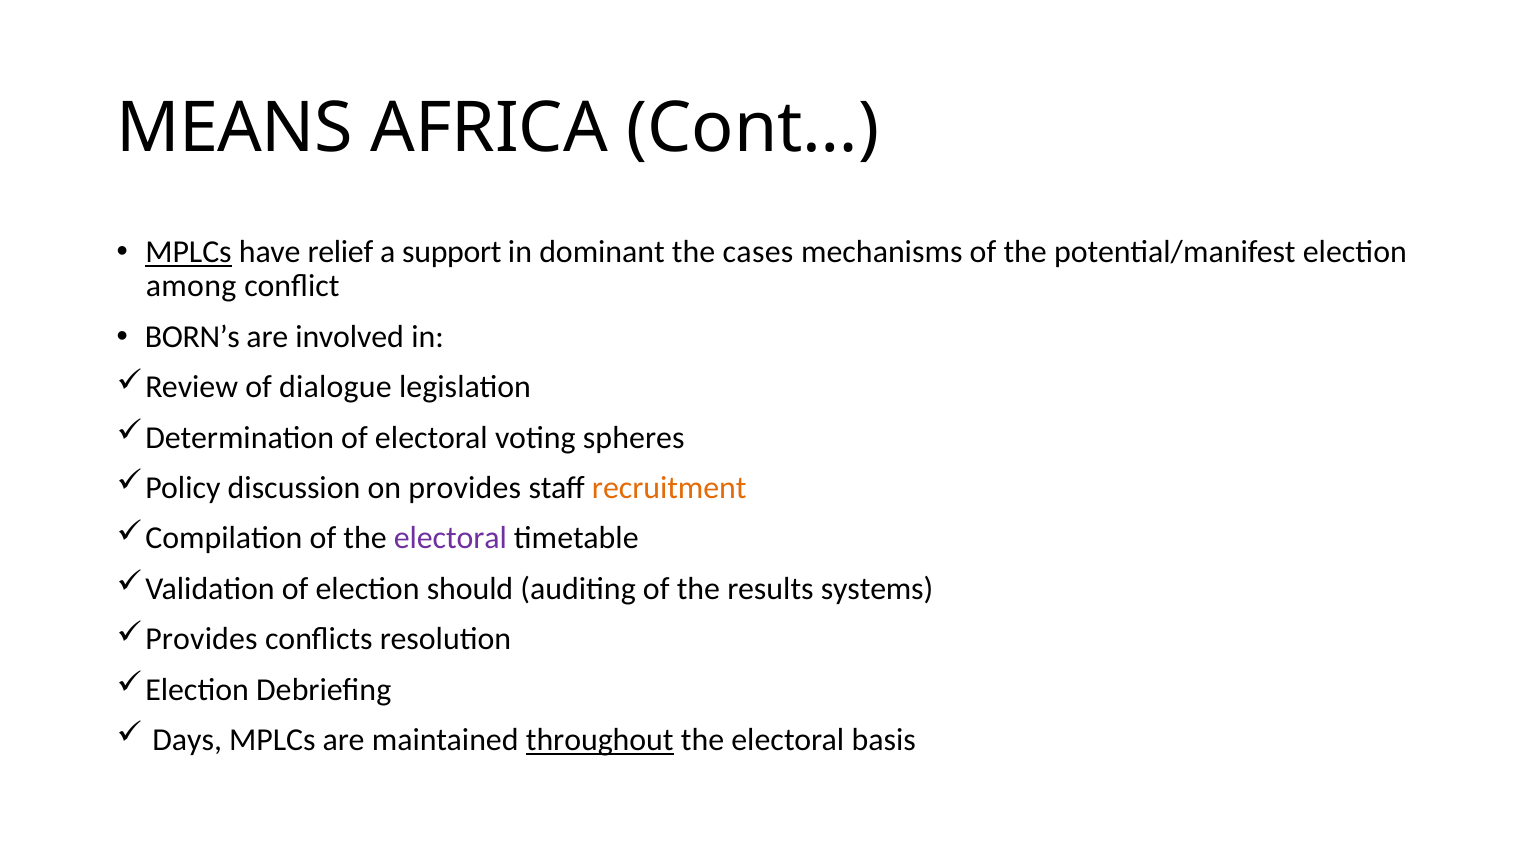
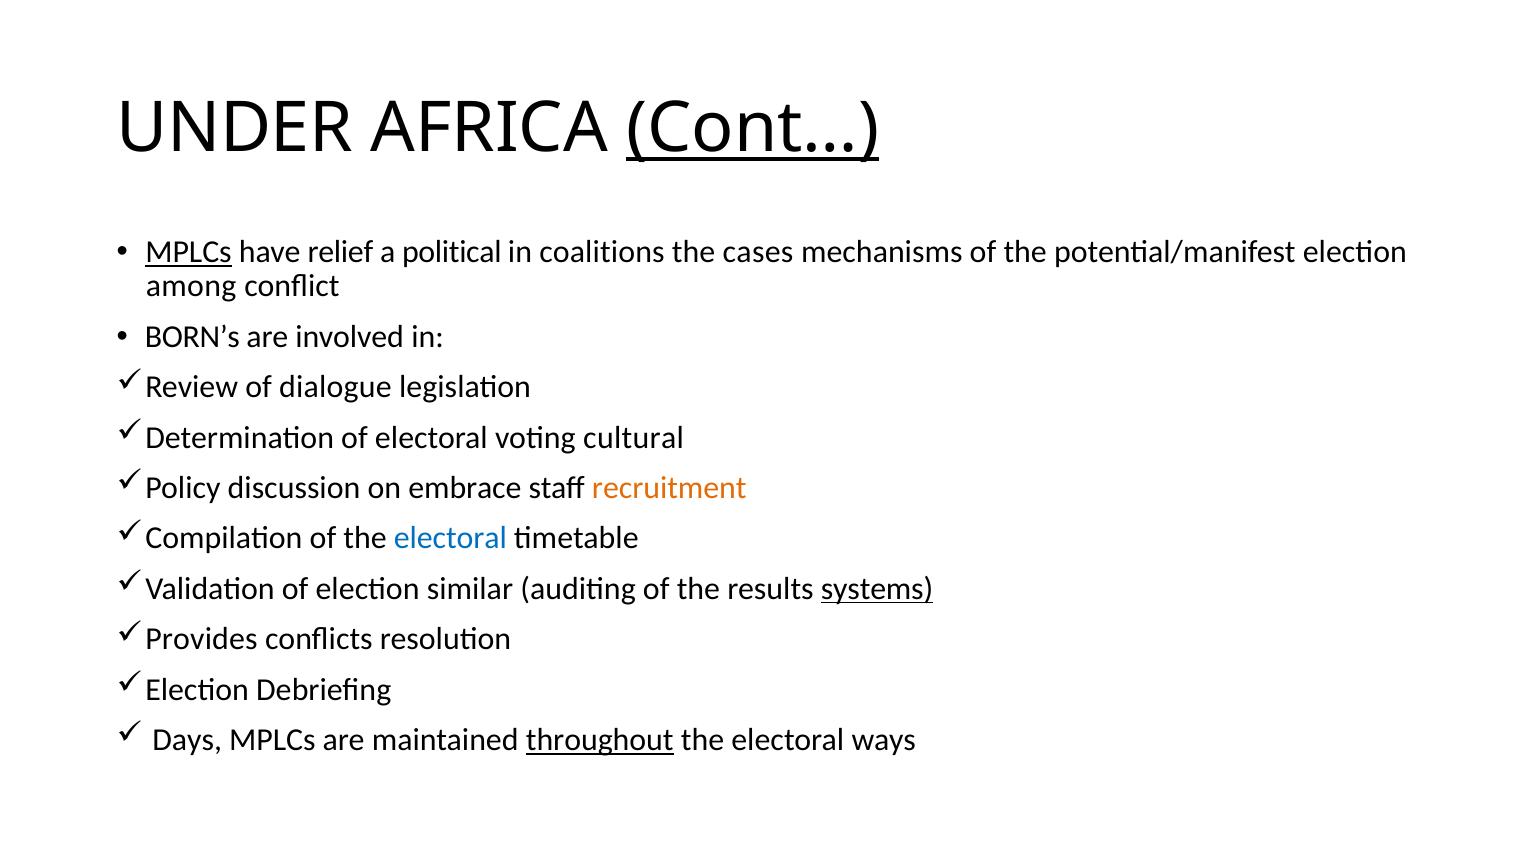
MEANS: MEANS -> UNDER
Cont… underline: none -> present
support: support -> political
dominant: dominant -> coalitions
spheres: spheres -> cultural
on provides: provides -> embrace
electoral at (450, 538) colour: purple -> blue
should: should -> similar
systems underline: none -> present
basis: basis -> ways
